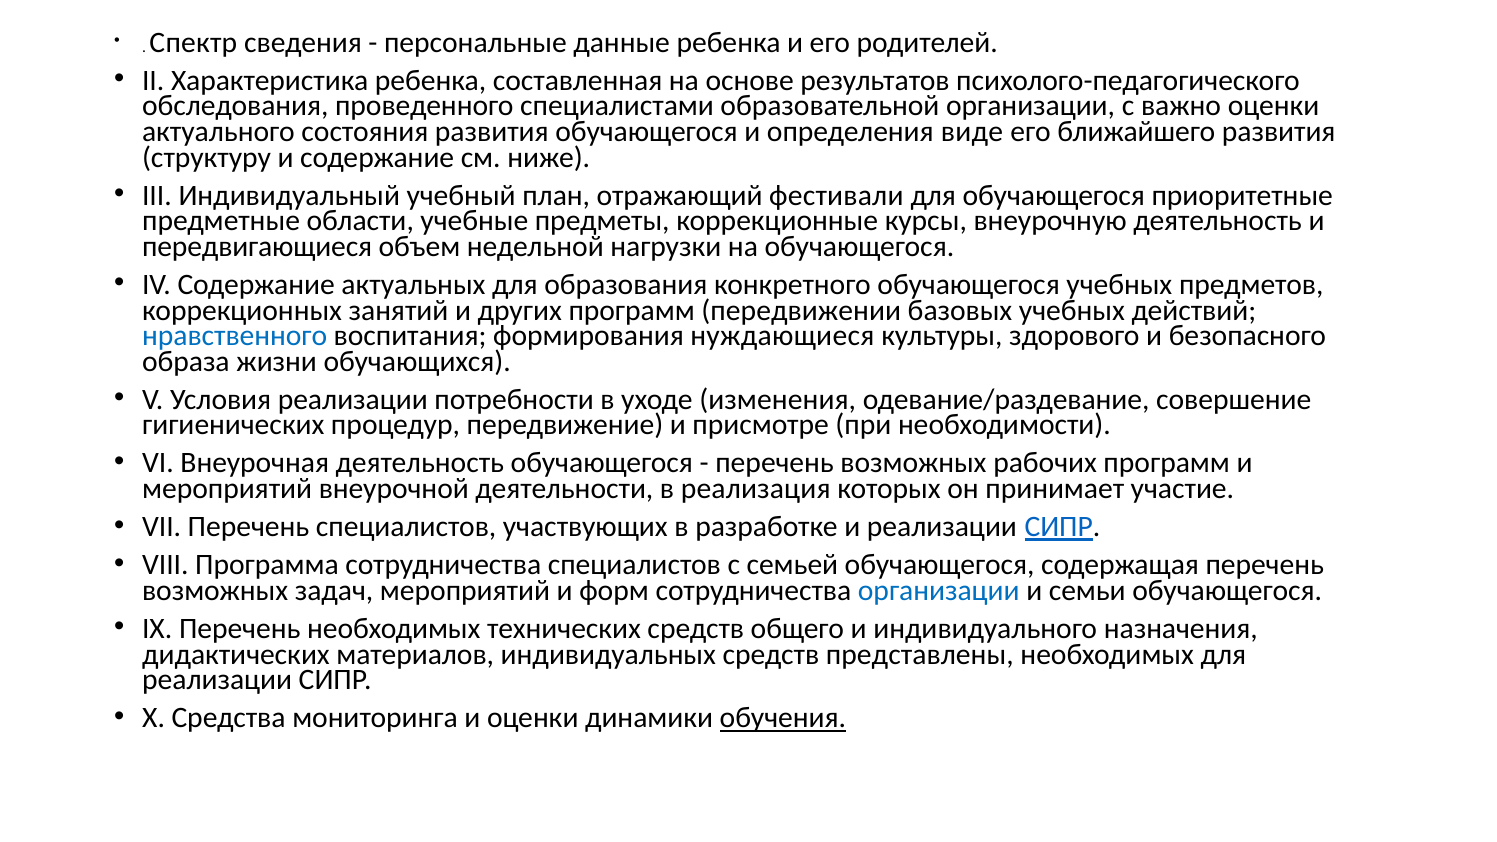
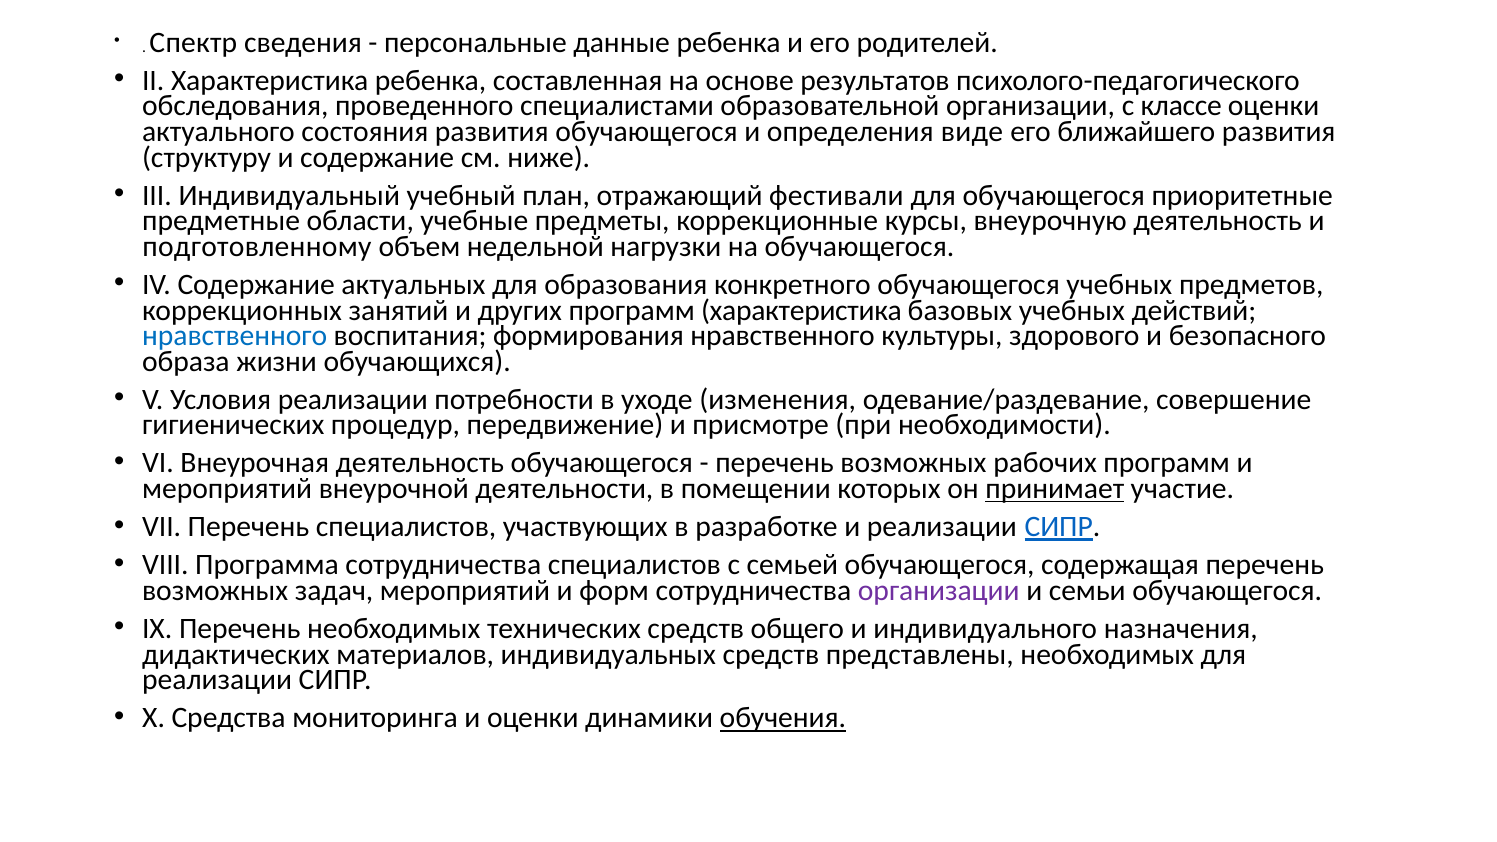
важно: важно -> классе
передвигающиеся: передвигающиеся -> подготовленному
программ передвижении: передвижении -> характеристика
формирования нуждающиеся: нуждающиеся -> нравственного
реализация: реализация -> помещении
принимает underline: none -> present
организации at (939, 591) colour: blue -> purple
